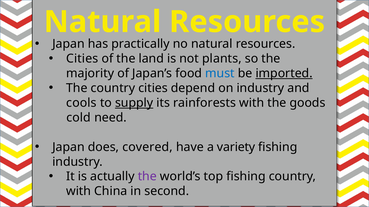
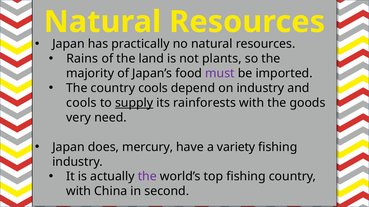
Cities at (82, 59): Cities -> Rains
must colour: blue -> purple
imported underline: present -> none
country cities: cities -> cools
cold: cold -> very
covered: covered -> mercury
